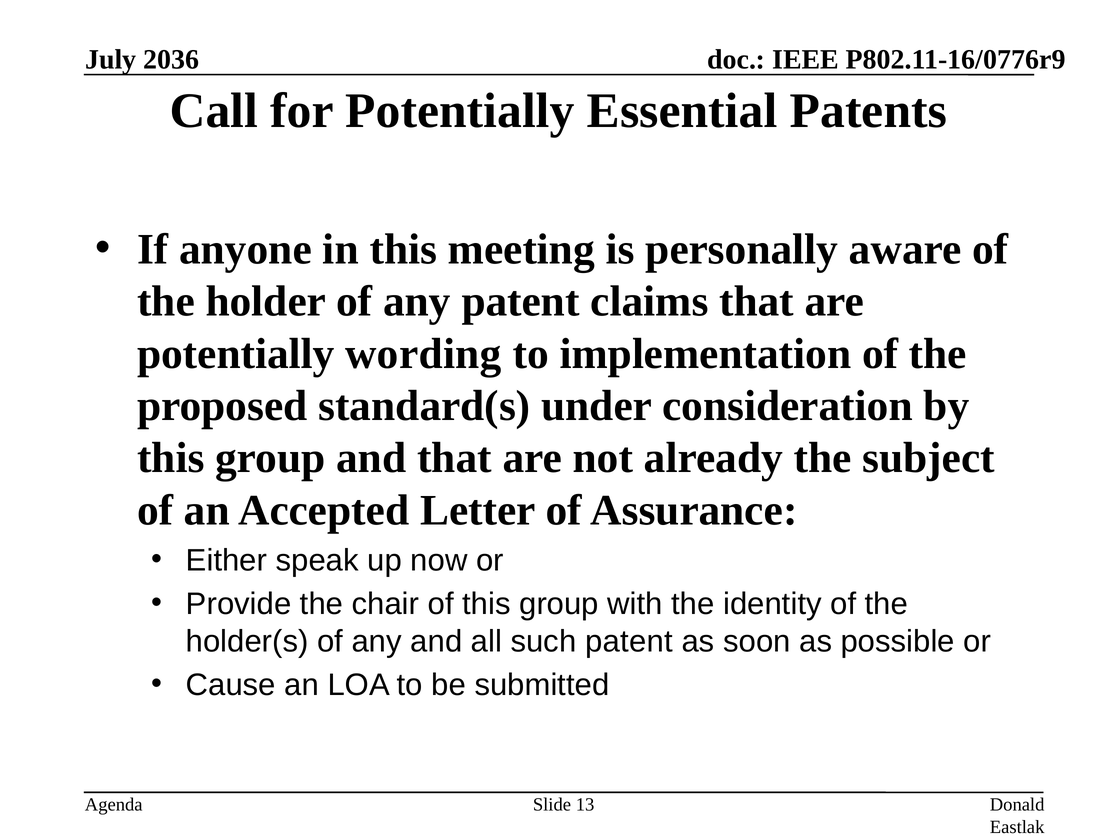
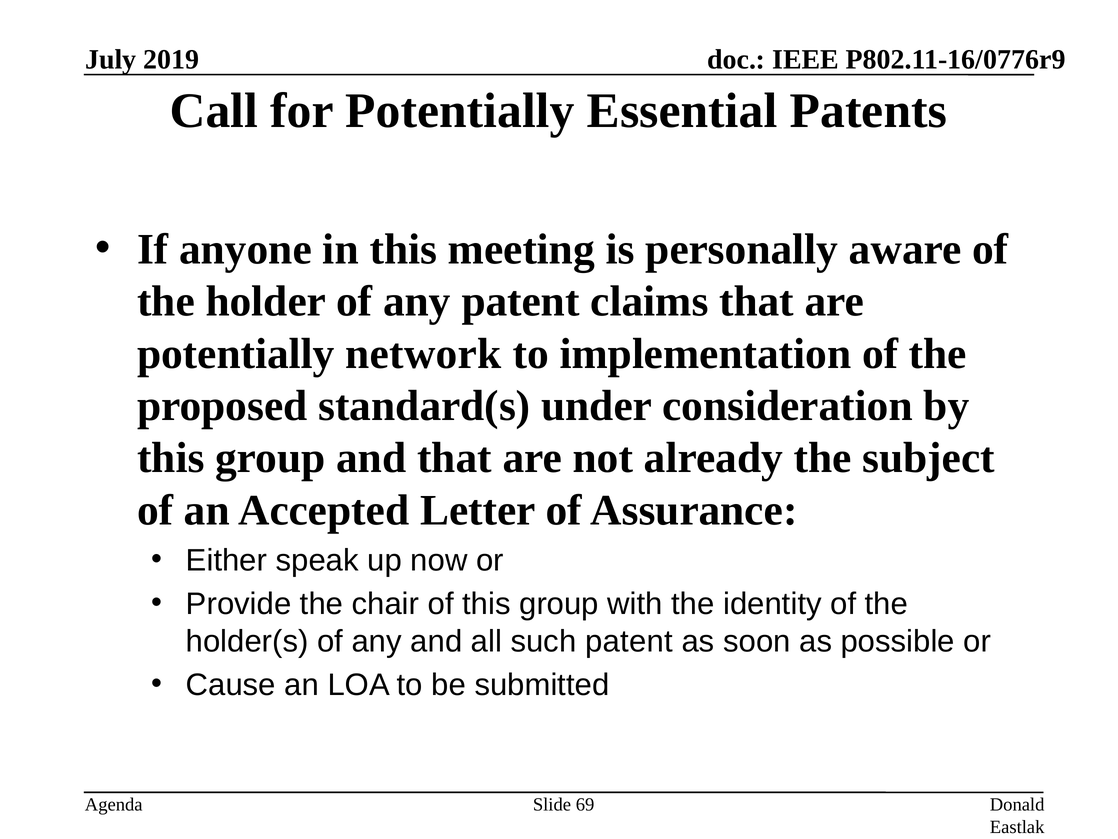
2036: 2036 -> 2019
wording: wording -> network
13: 13 -> 69
